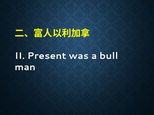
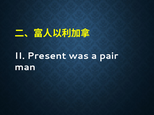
bull: bull -> pair
